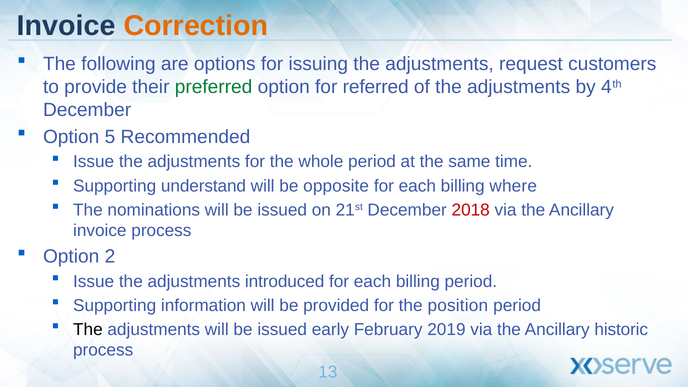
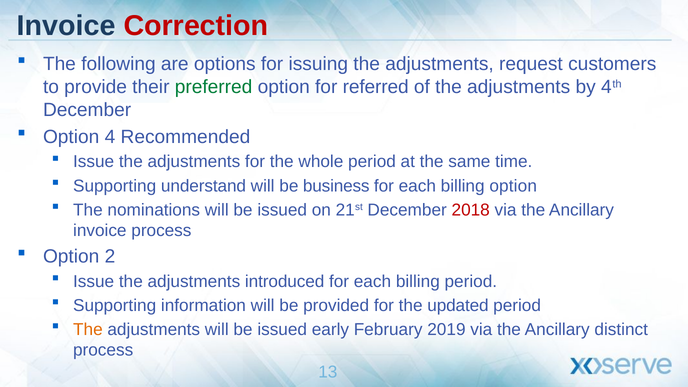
Correction colour: orange -> red
5: 5 -> 4
opposite: opposite -> business
billing where: where -> option
position: position -> updated
The at (88, 330) colour: black -> orange
historic: historic -> distinct
